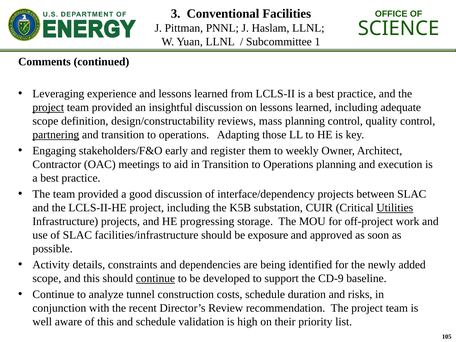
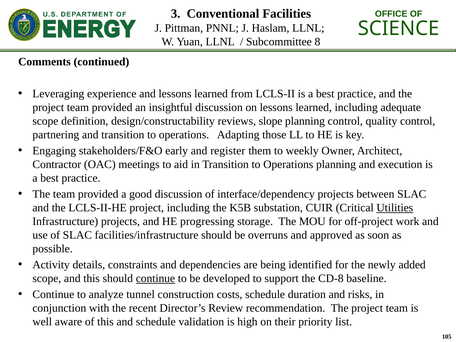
1: 1 -> 8
project at (48, 107) underline: present -> none
mass: mass -> slope
partnering underline: present -> none
exposure: exposure -> overruns
CD-9: CD-9 -> CD-8
